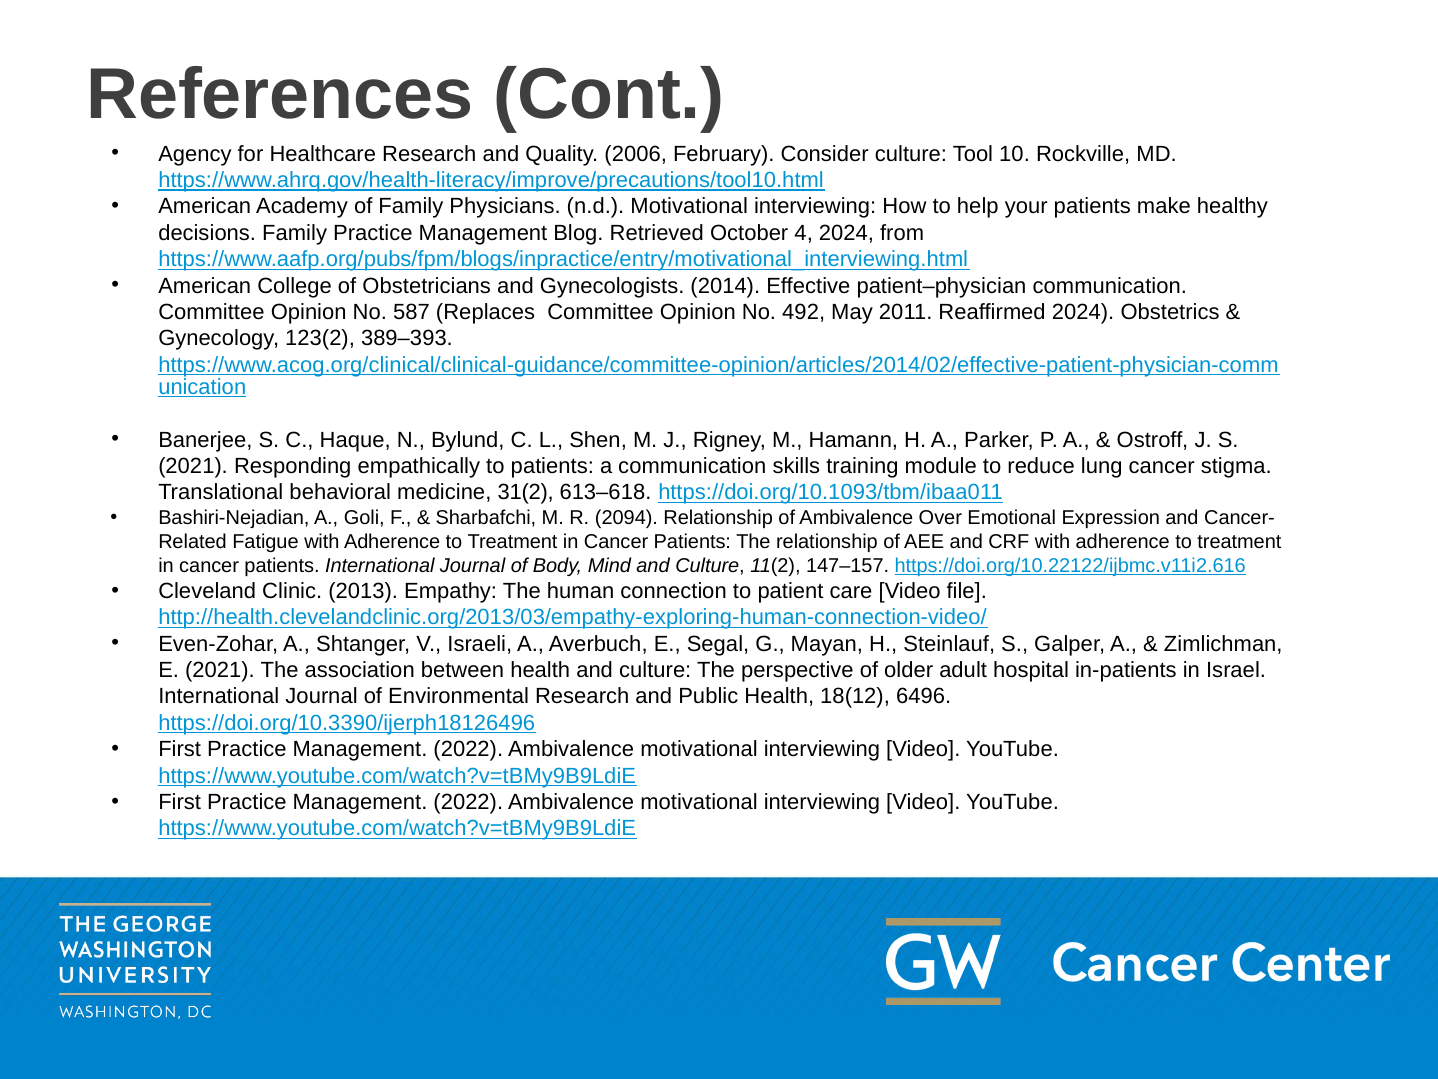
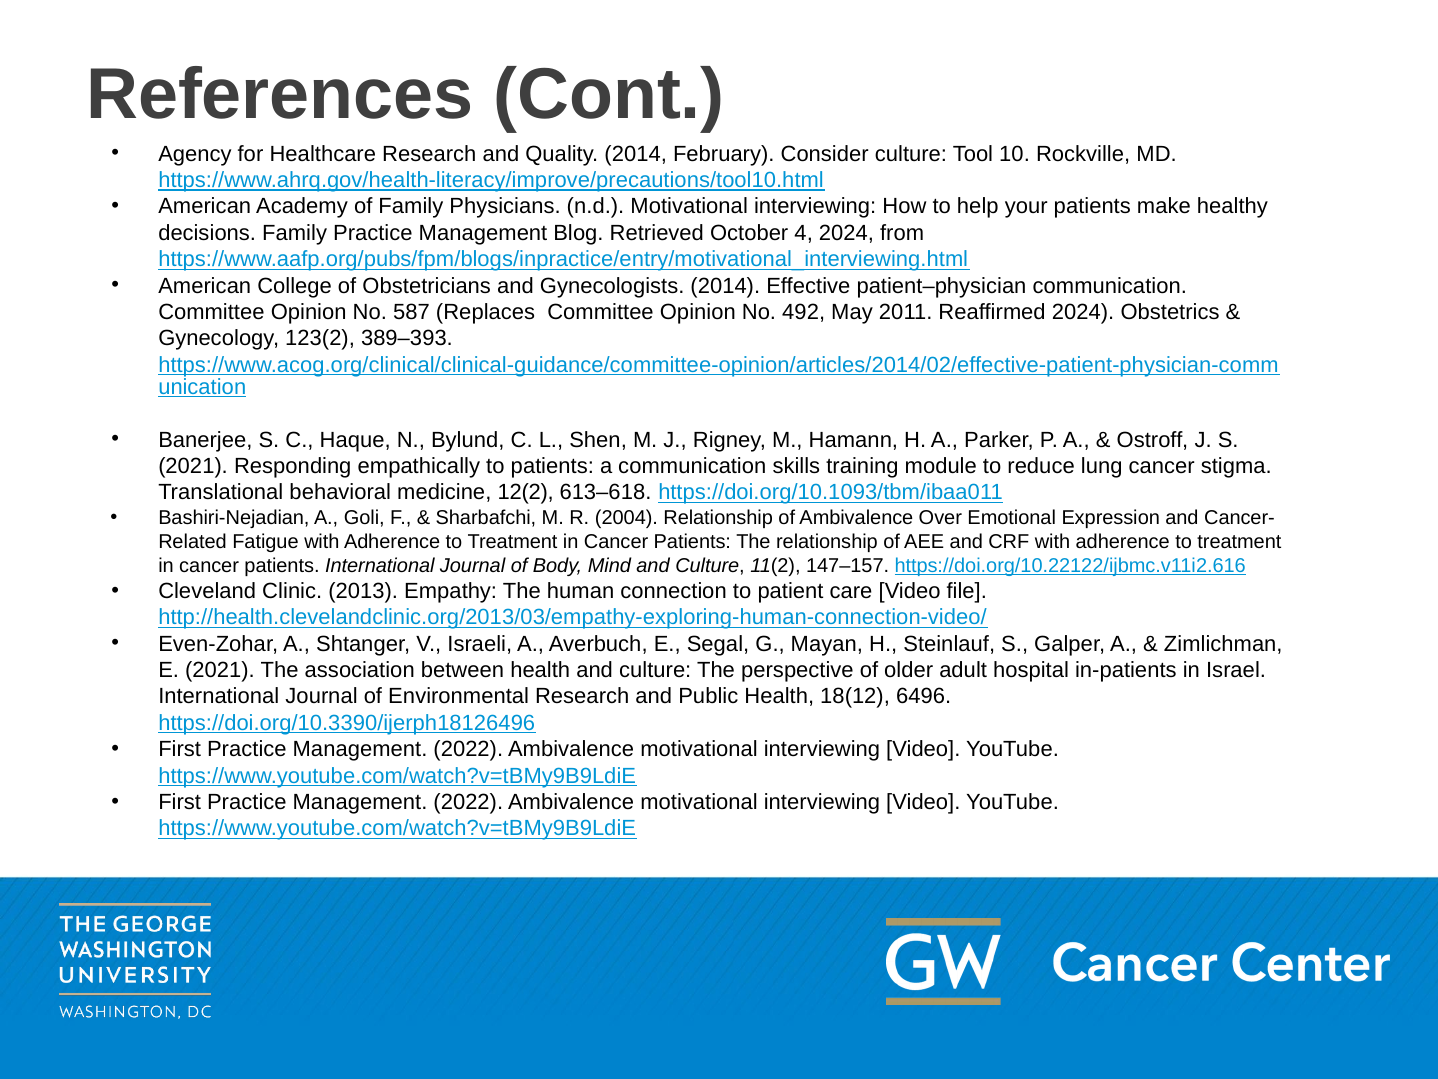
Quality 2006: 2006 -> 2014
31(2: 31(2 -> 12(2
2094: 2094 -> 2004
